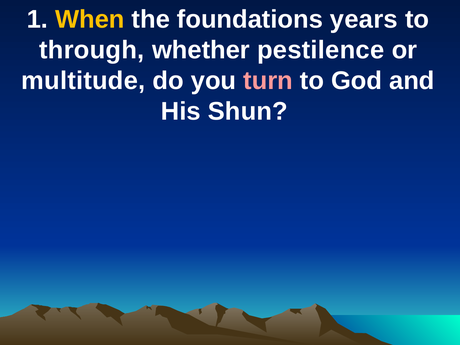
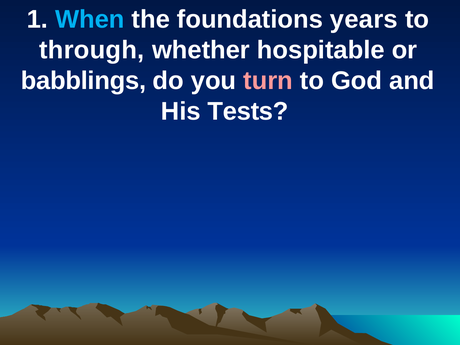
When colour: yellow -> light blue
pestilence: pestilence -> hospitable
multitude: multitude -> babblings
Shun: Shun -> Tests
